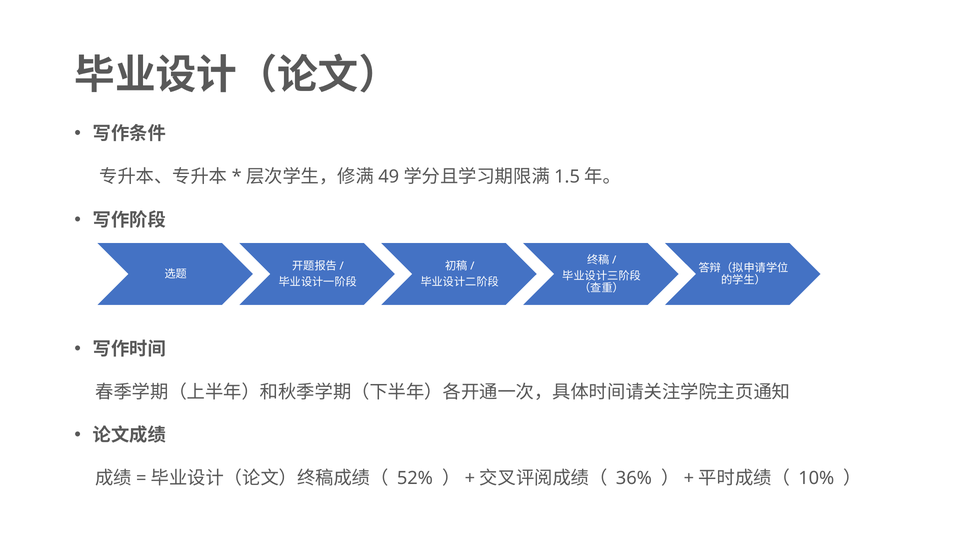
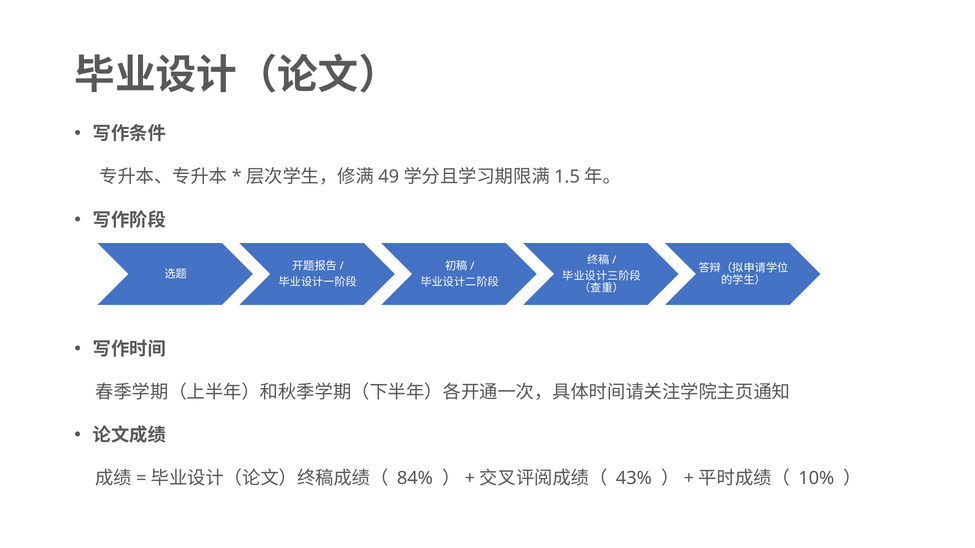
52%: 52% -> 84%
36%: 36% -> 43%
